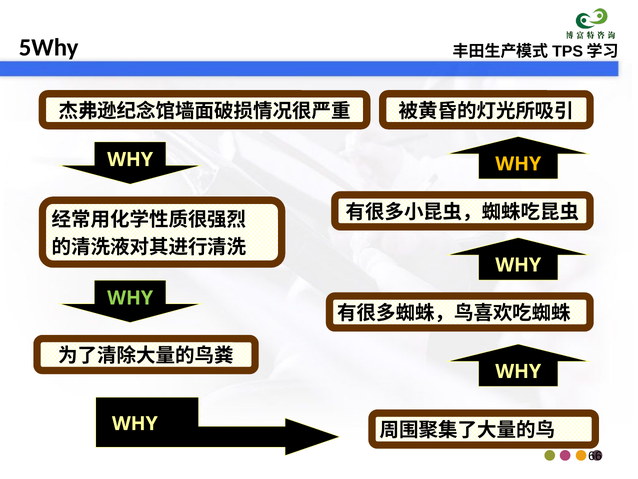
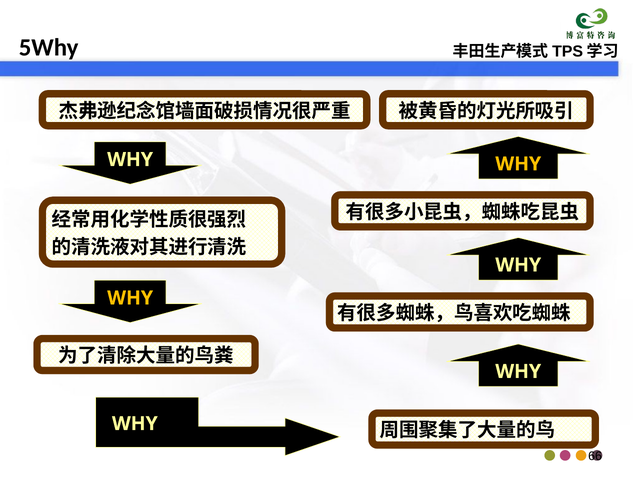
WHY at (130, 298) colour: light green -> yellow
